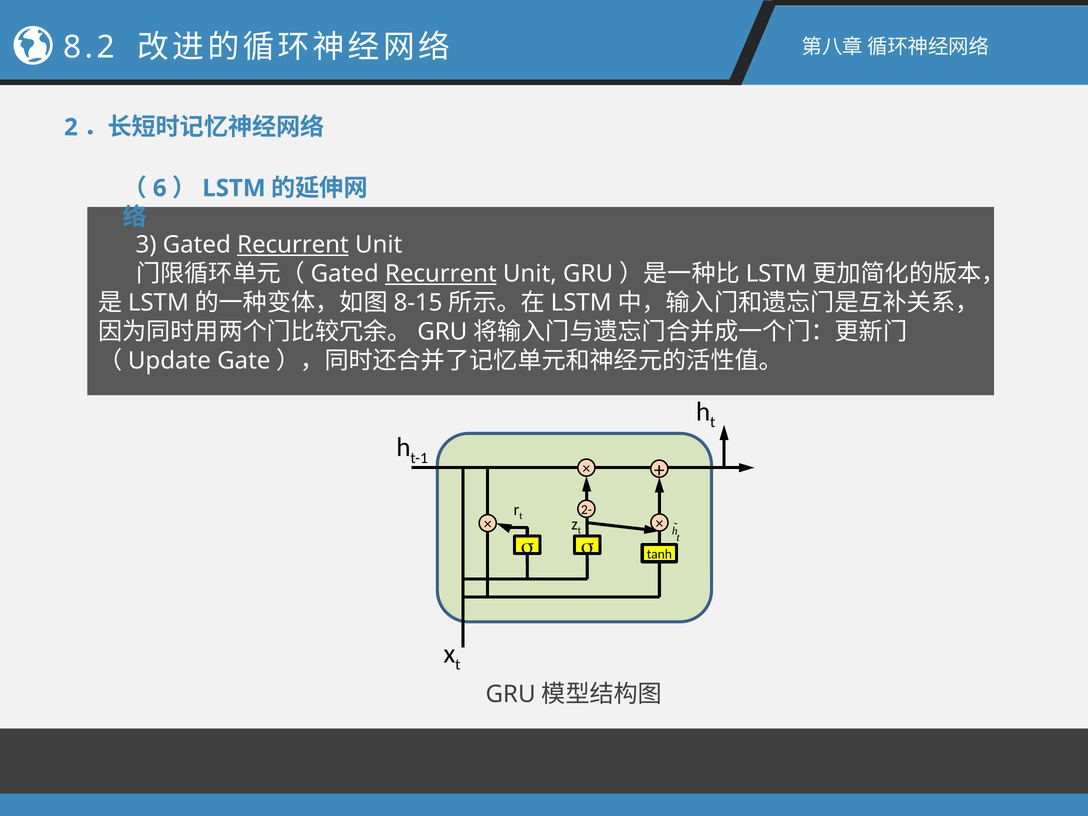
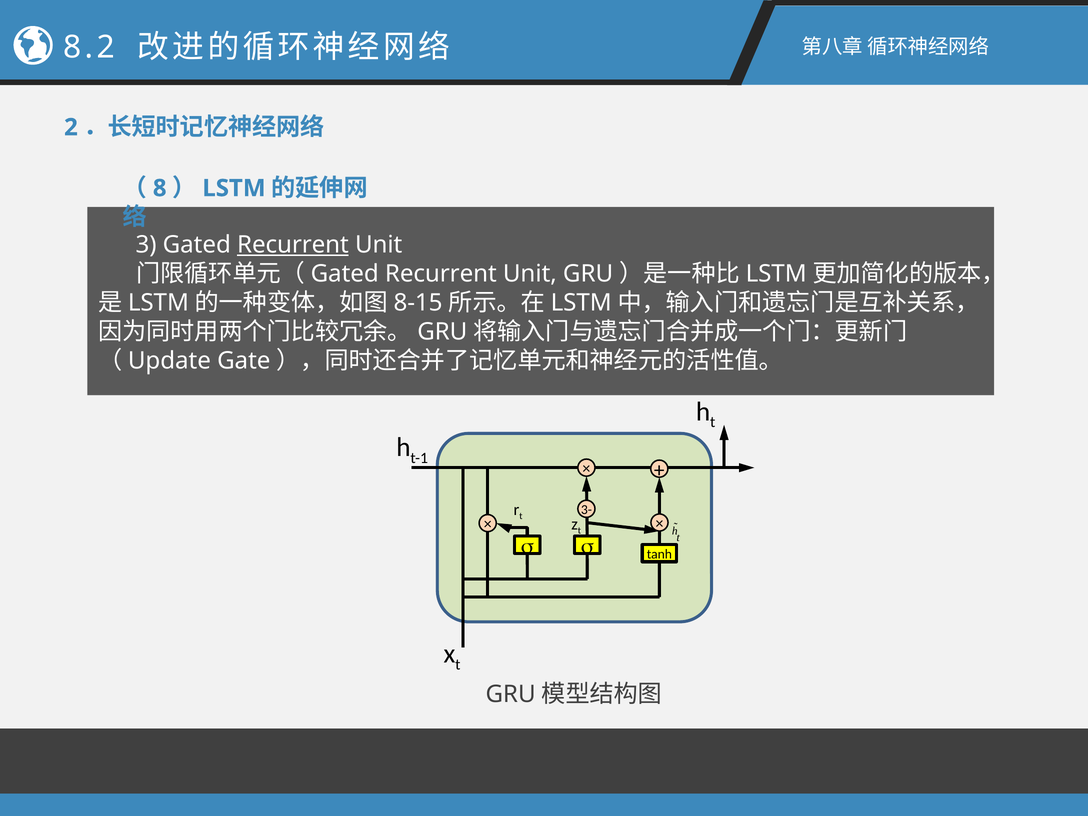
6: 6 -> 8
Recurrent at (441, 274) underline: present -> none
2-: 2- -> 3-
